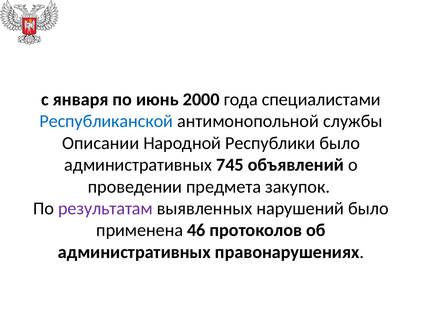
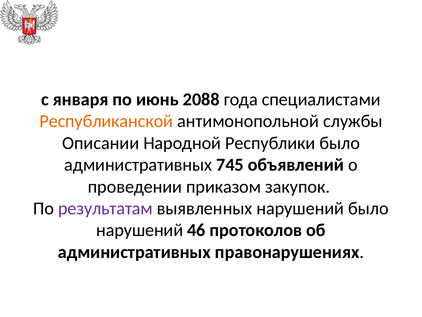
2000: 2000 -> 2088
Республиканской colour: blue -> orange
предмета: предмета -> приказом
применена at (140, 230): применена -> нарушений
